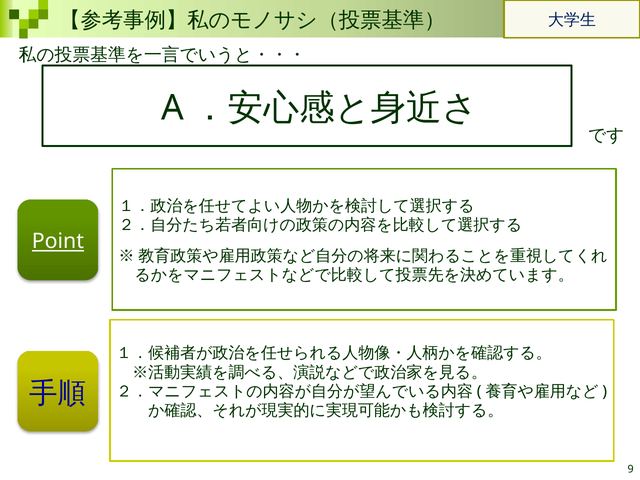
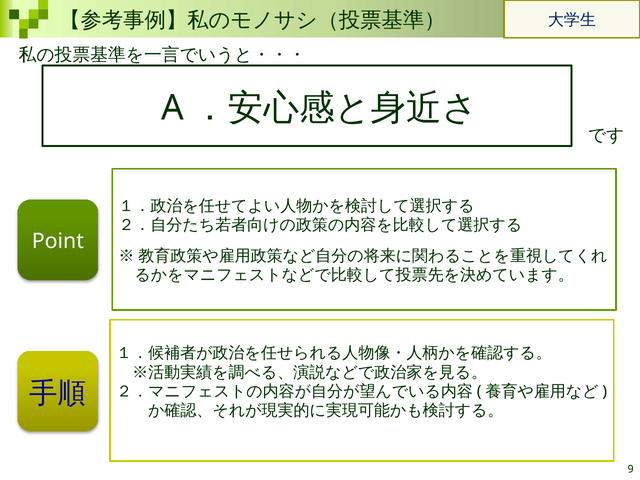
Point underline: present -> none
